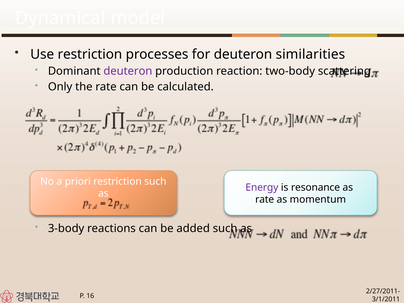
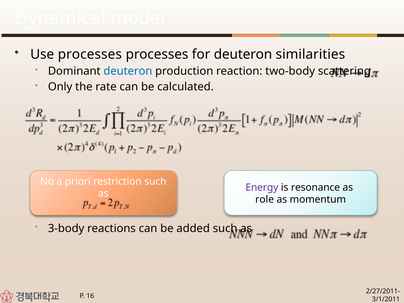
Use restriction: restriction -> processes
deuteron at (128, 71) colour: purple -> blue
rate at (265, 200): rate -> role
